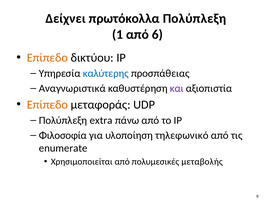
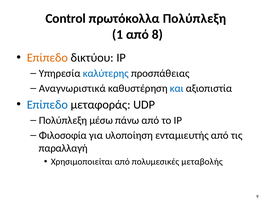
Δείχνει: Δείχνει -> Control
6: 6 -> 8
και colour: purple -> blue
Επίπεδο at (47, 105) colour: orange -> blue
extra: extra -> μέσω
τηλεφωνικό: τηλεφωνικό -> ενταμιευτής
enumerate: enumerate -> παραλλαγή
